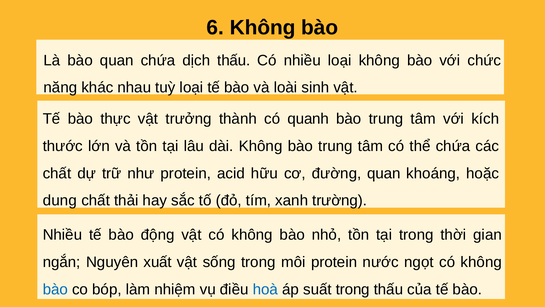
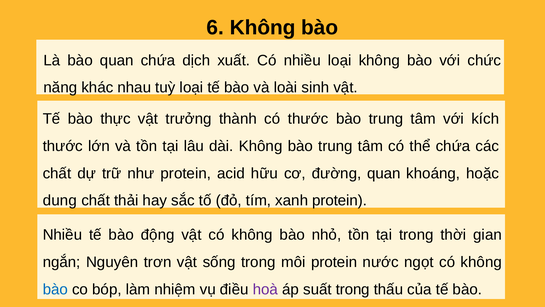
dịch thấu: thấu -> xuất
có quanh: quanh -> thước
xanh trường: trường -> protein
xuất: xuất -> trơn
hoà colour: blue -> purple
